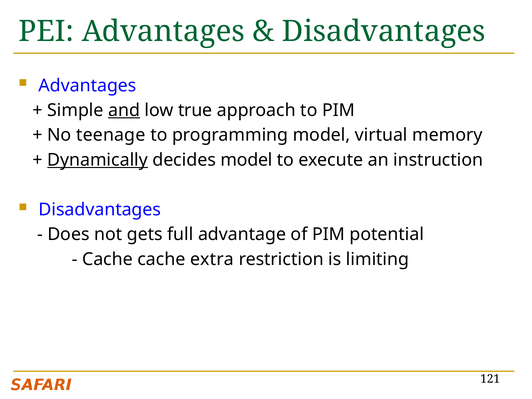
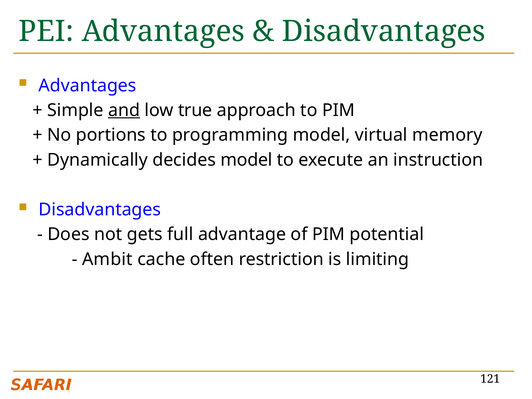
teenage: teenage -> portions
Dynamically underline: present -> none
Cache at (107, 259): Cache -> Ambit
extra: extra -> often
